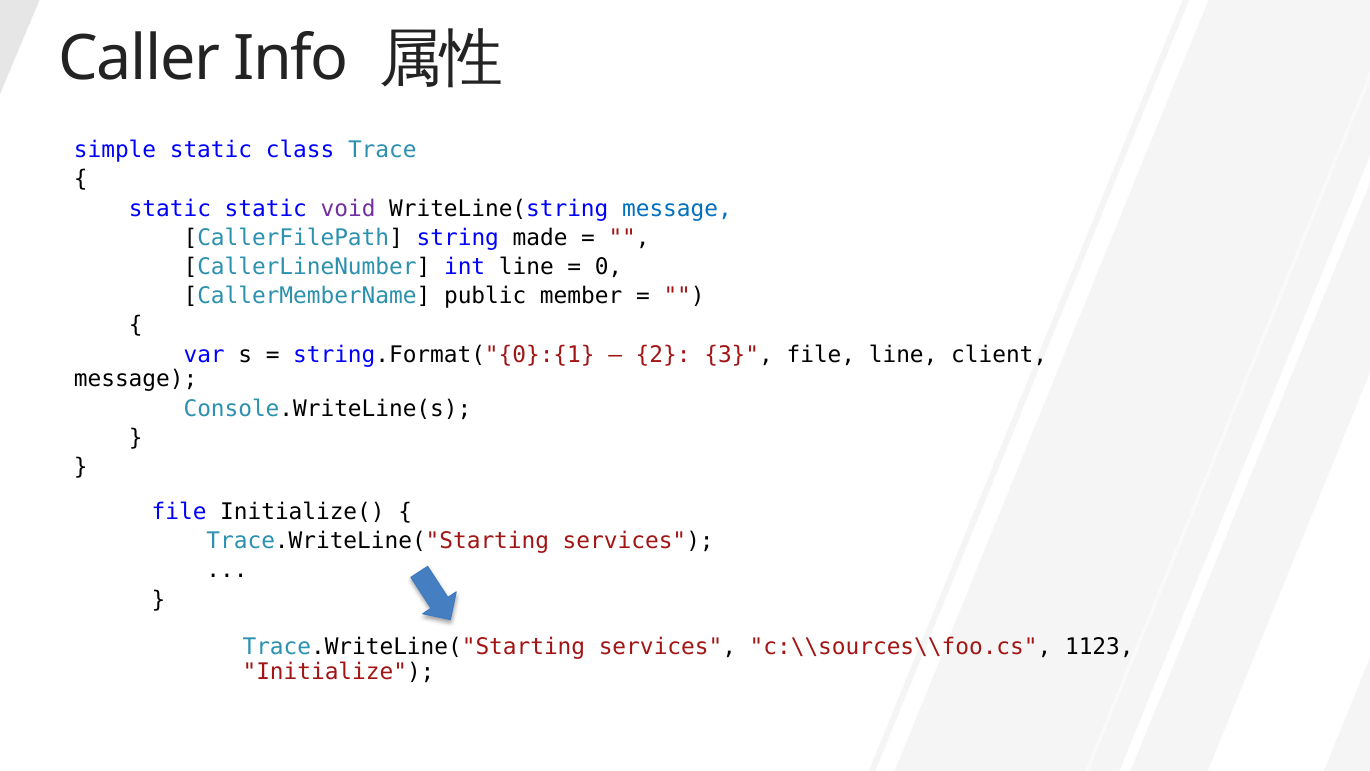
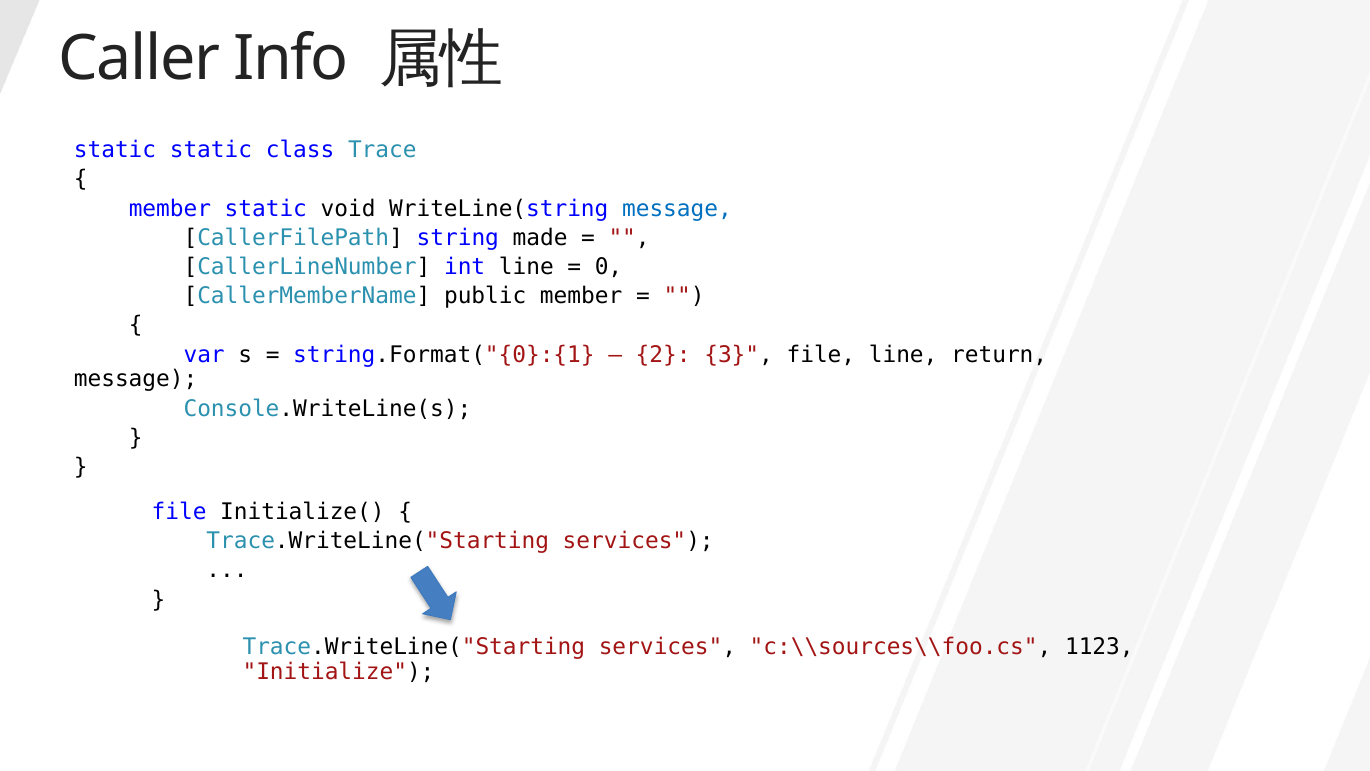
simple at (115, 150): simple -> static
static at (170, 208): static -> member
void colour: purple -> black
client: client -> return
